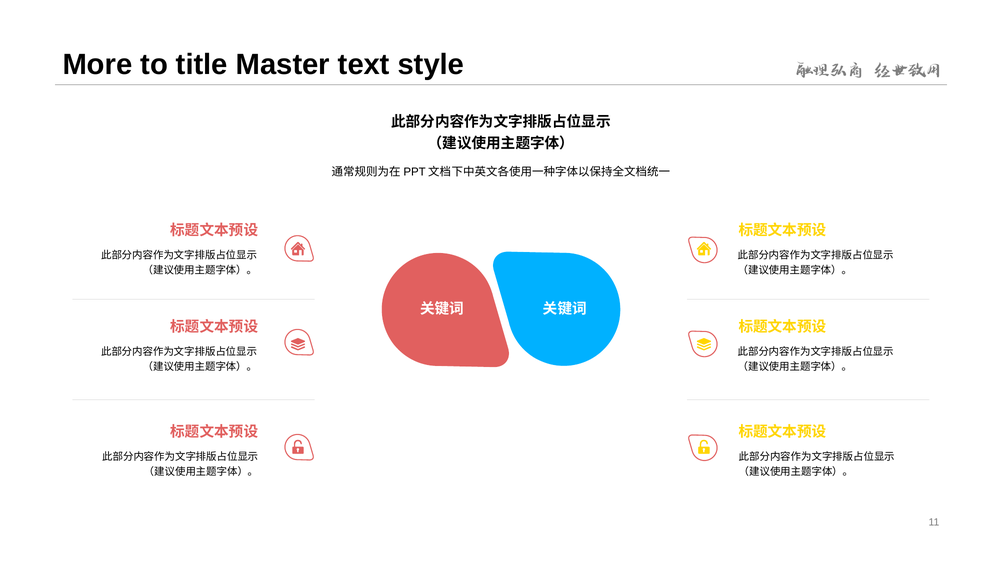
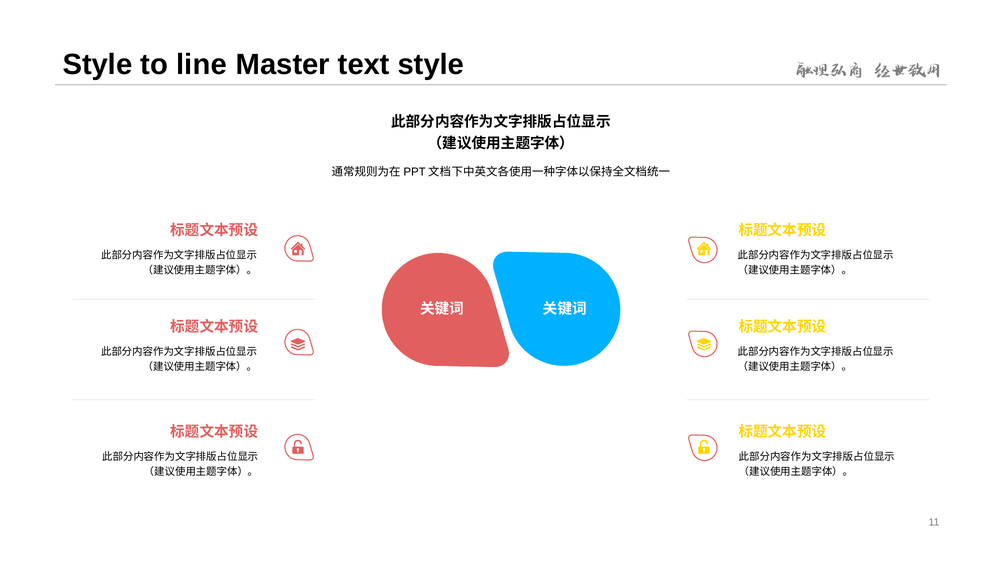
More at (97, 65): More -> Style
title: title -> line
